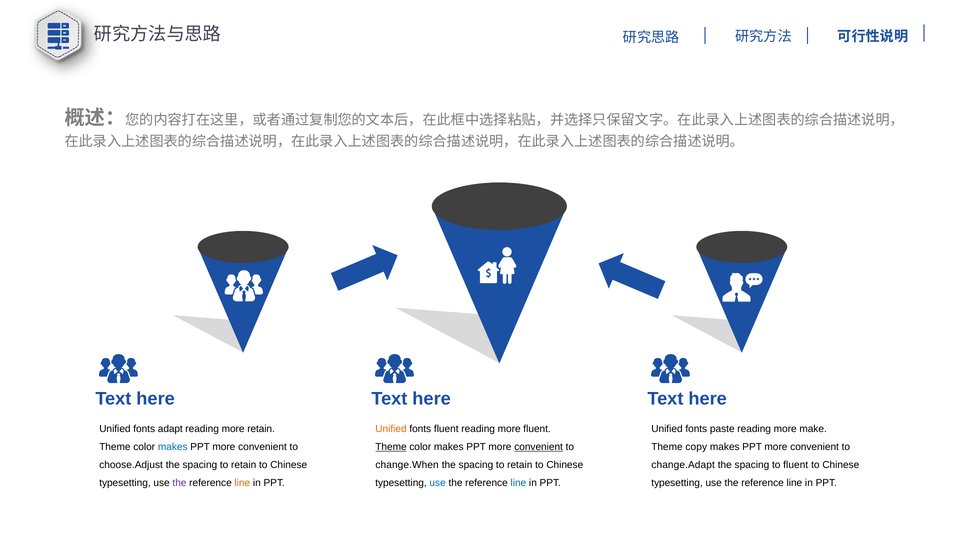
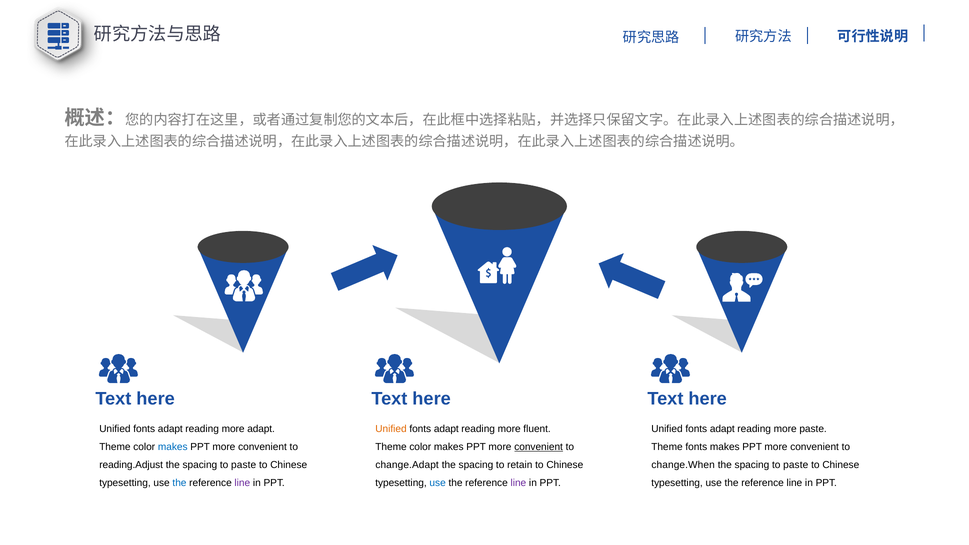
more retain: retain -> adapt
fluent at (446, 429): fluent -> adapt
paste at (722, 429): paste -> adapt
more make: make -> paste
Theme at (391, 447) underline: present -> none
Theme copy: copy -> fonts
choose.Adjust: choose.Adjust -> reading.Adjust
retain at (244, 465): retain -> paste
change.When: change.When -> change.Adapt
change.Adapt: change.Adapt -> change.When
fluent at (796, 465): fluent -> paste
the at (179, 483) colour: purple -> blue
line at (242, 483) colour: orange -> purple
line at (518, 483) colour: blue -> purple
